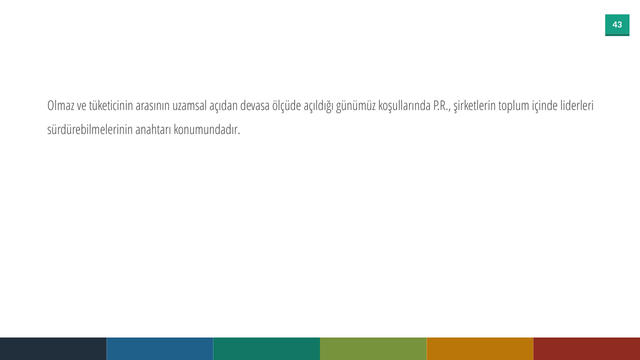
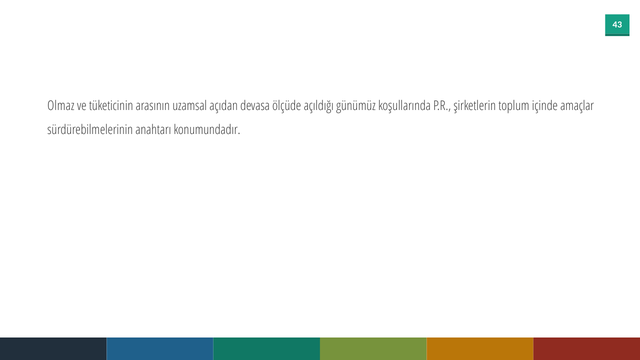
liderleri: liderleri -> amaçlar
